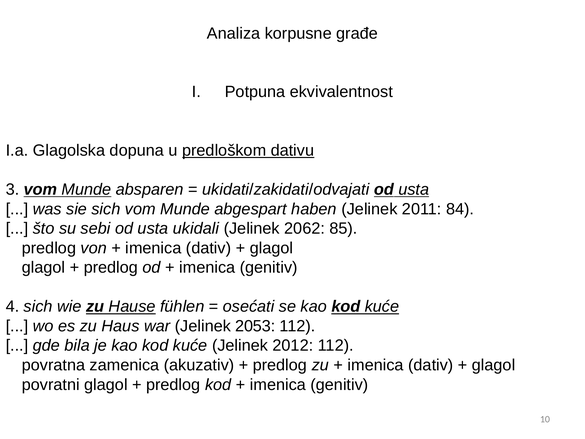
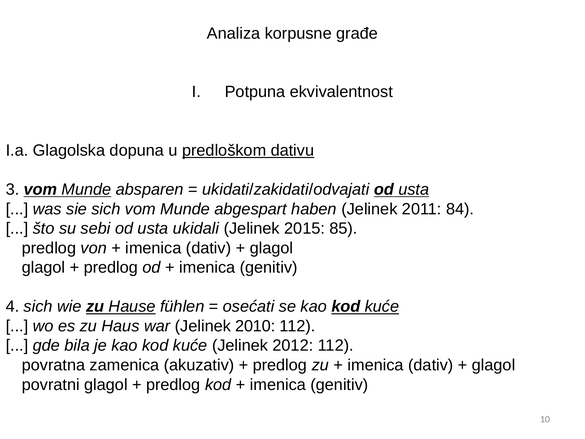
2062: 2062 -> 2015
2053: 2053 -> 2010
